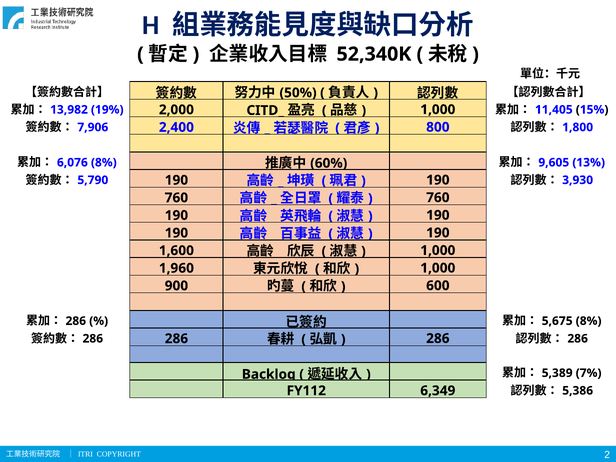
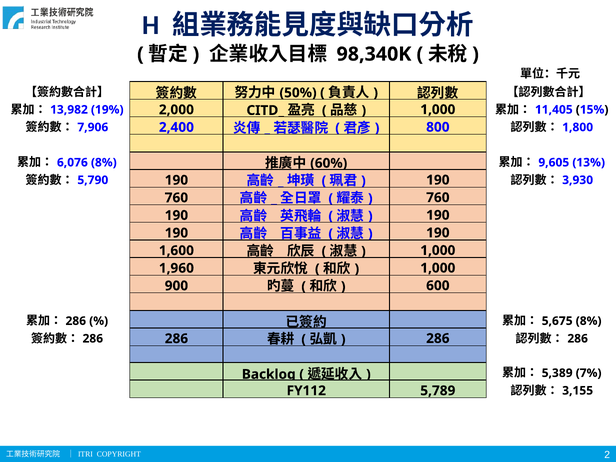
52,340K: 52,340K -> 98,340K
6,349: 6,349 -> 5,789
5,386: 5,386 -> 3,155
